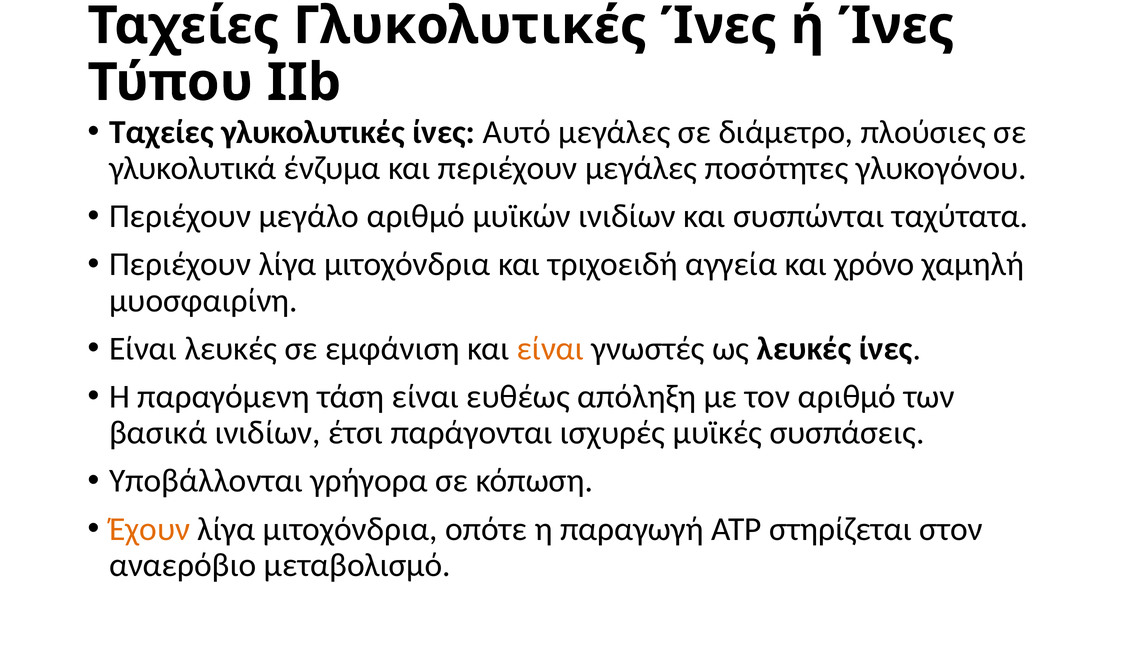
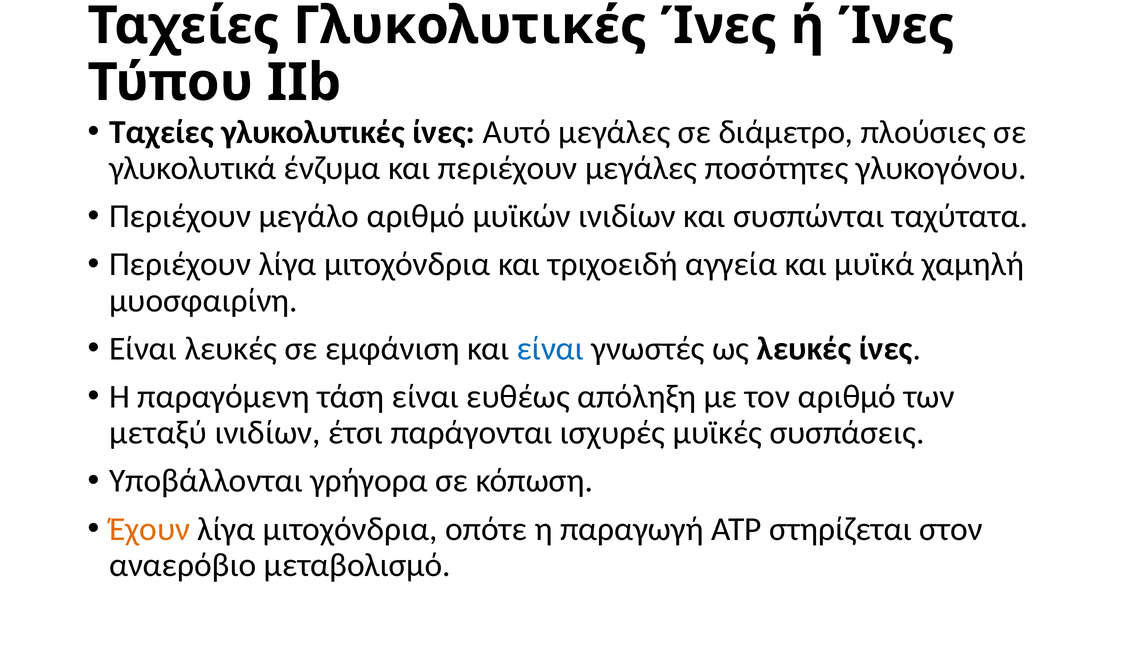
χρόνο: χρόνο -> μυϊκά
είναι at (550, 348) colour: orange -> blue
βασικά: βασικά -> μεταξύ
